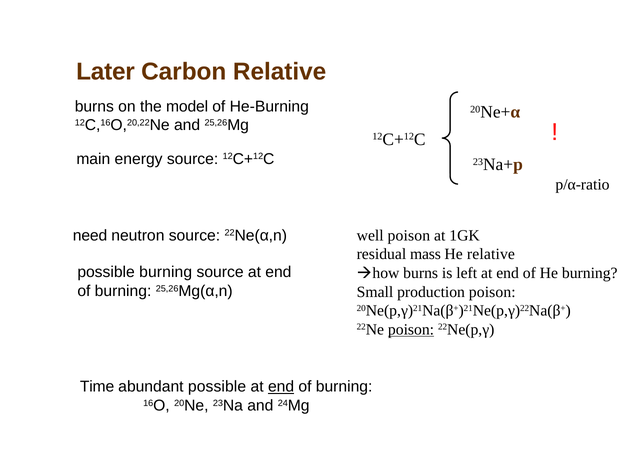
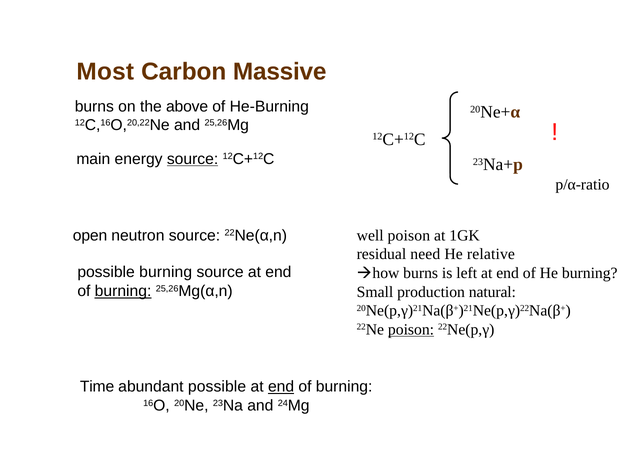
Later: Later -> Most
Carbon Relative: Relative -> Massive
model: model -> above
source at (193, 159) underline: none -> present
need: need -> open
mass: mass -> need
burning at (123, 291) underline: none -> present
production poison: poison -> natural
